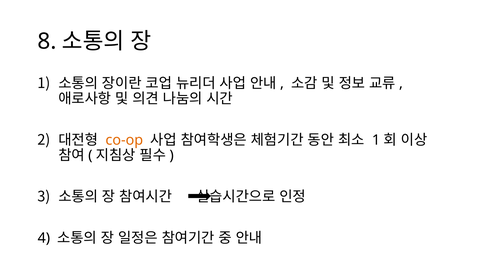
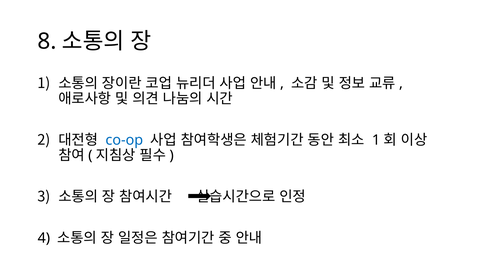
co-op colour: orange -> blue
